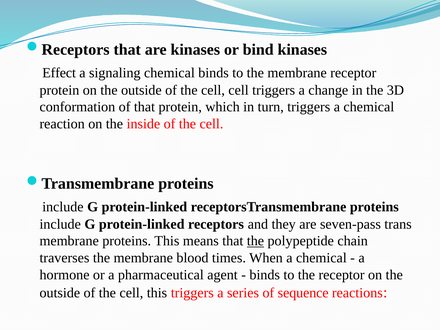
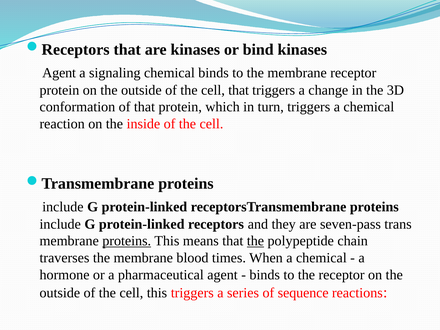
Effect at (59, 73): Effect -> Agent
cell cell: cell -> that
proteins at (127, 241) underline: none -> present
